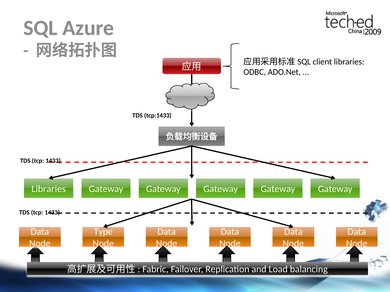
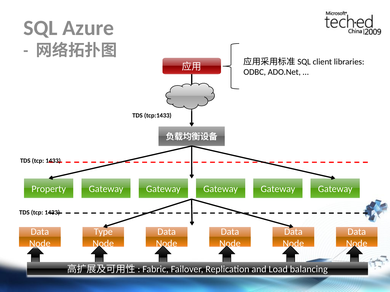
Libraries at (49, 189): Libraries -> Property
